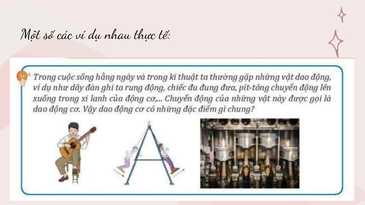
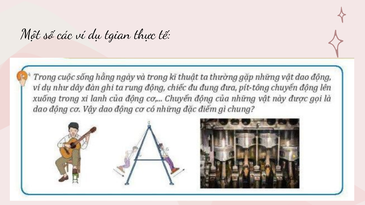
nhau: nhau -> tgian
